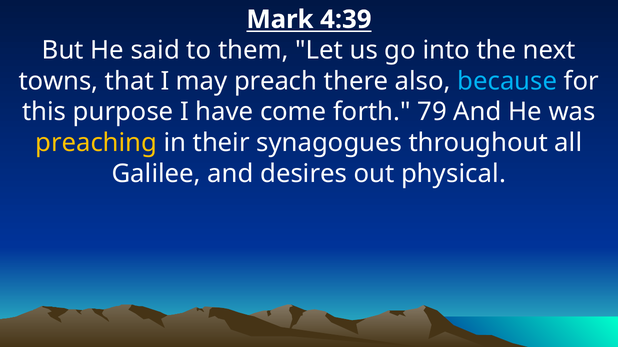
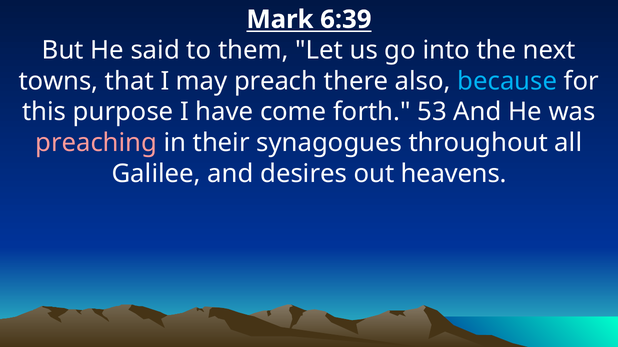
4:39: 4:39 -> 6:39
79: 79 -> 53
preaching colour: yellow -> pink
physical: physical -> heavens
